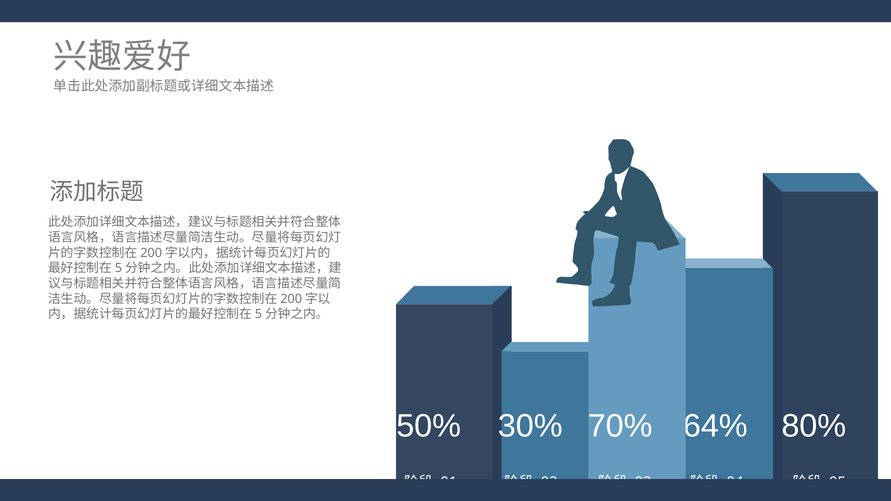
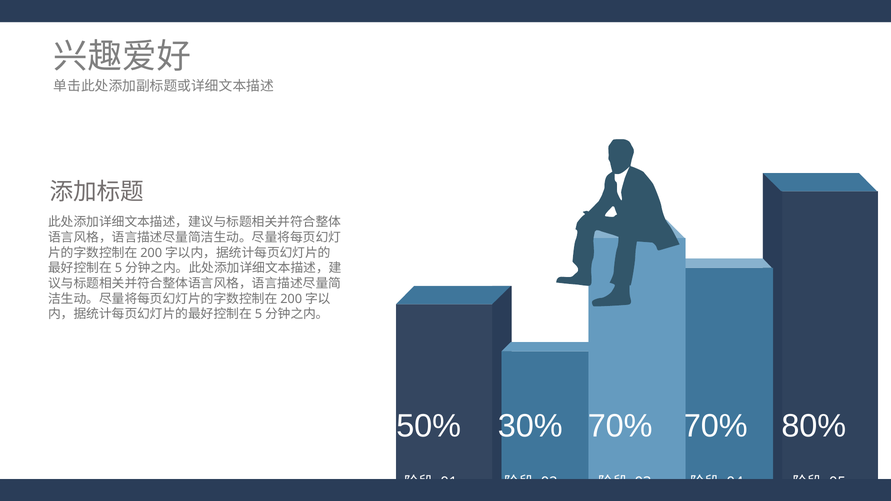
64% at (715, 426): 64% -> 70%
